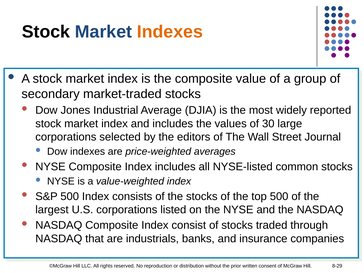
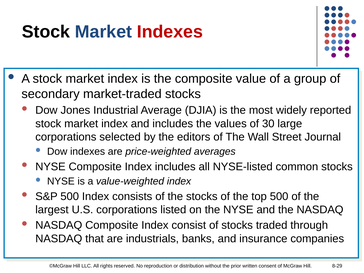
Indexes at (170, 32) colour: orange -> red
